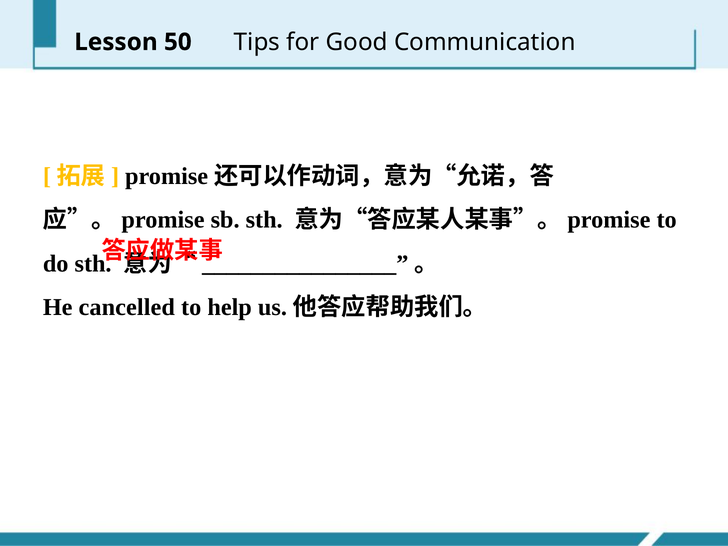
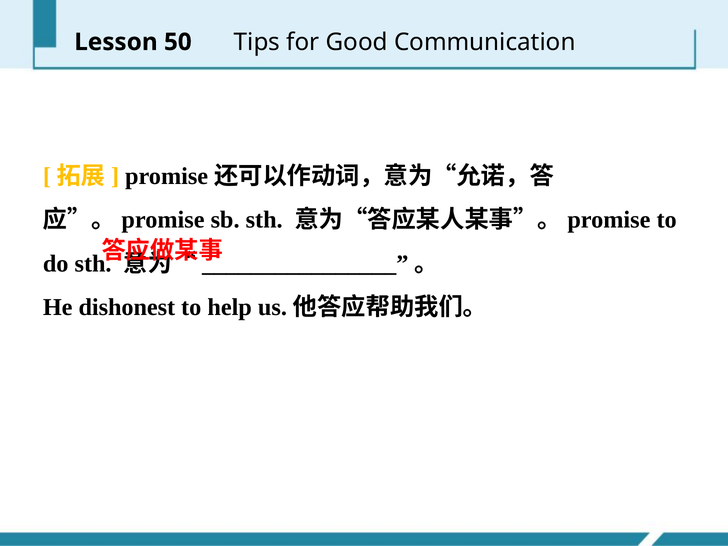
cancelled: cancelled -> dishonest
